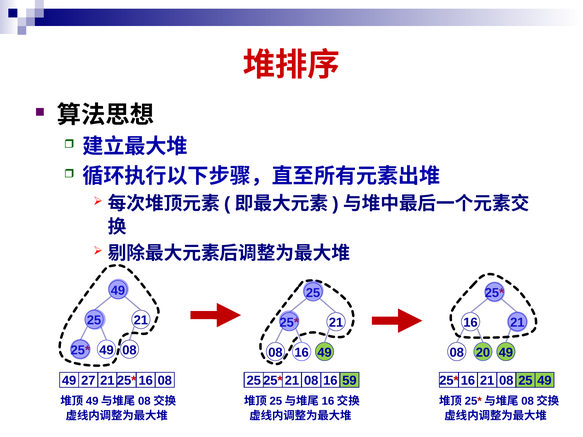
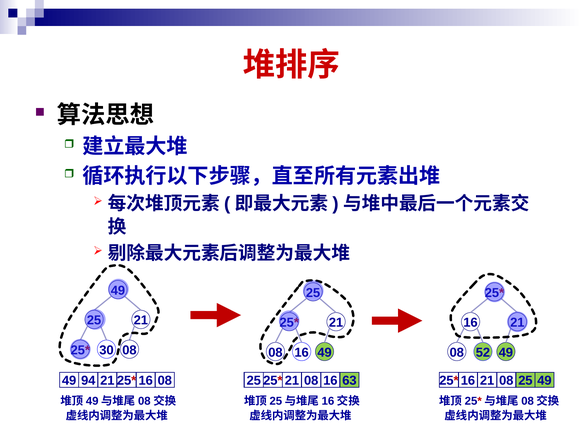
49 at (106, 350): 49 -> 30
20: 20 -> 52
27: 27 -> 94
59: 59 -> 63
